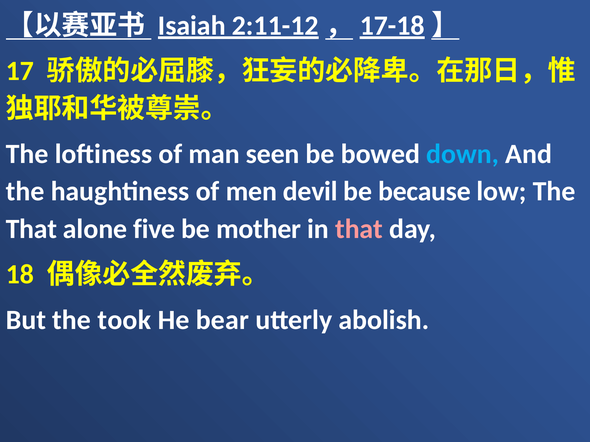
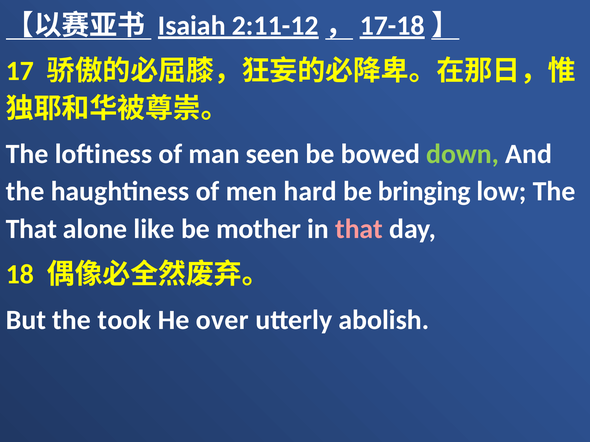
down colour: light blue -> light green
devil: devil -> hard
because: because -> bringing
five: five -> like
bear: bear -> over
